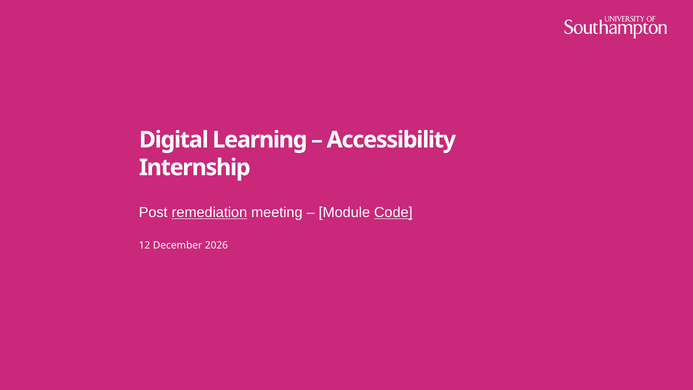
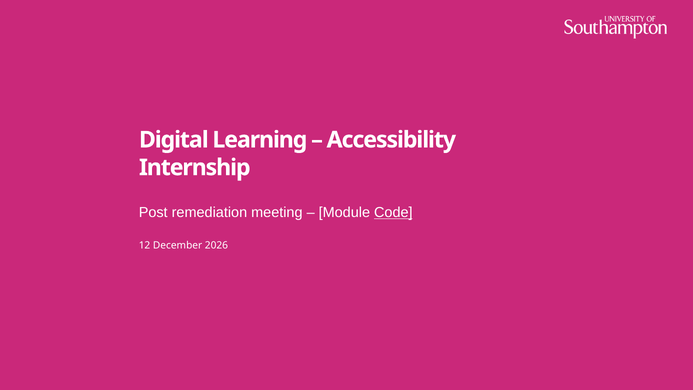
remediation underline: present -> none
